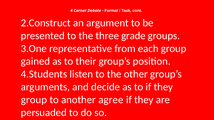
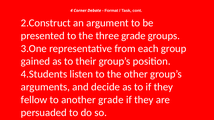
group at (34, 100): group -> fellow
another agree: agree -> grade
